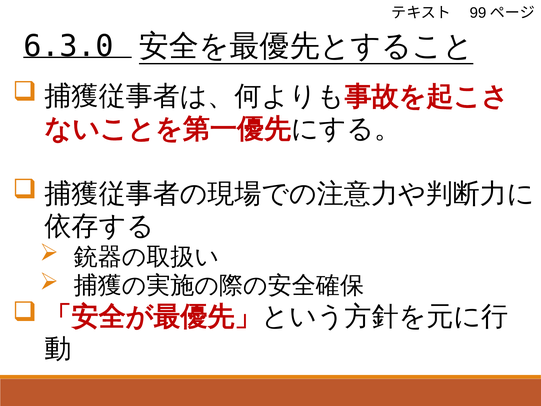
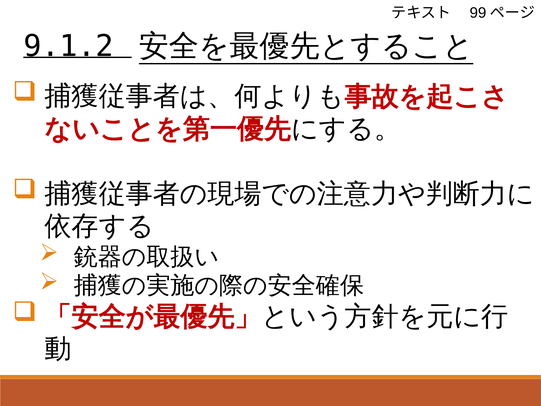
6.3.0: 6.3.0 -> 9.1.2
